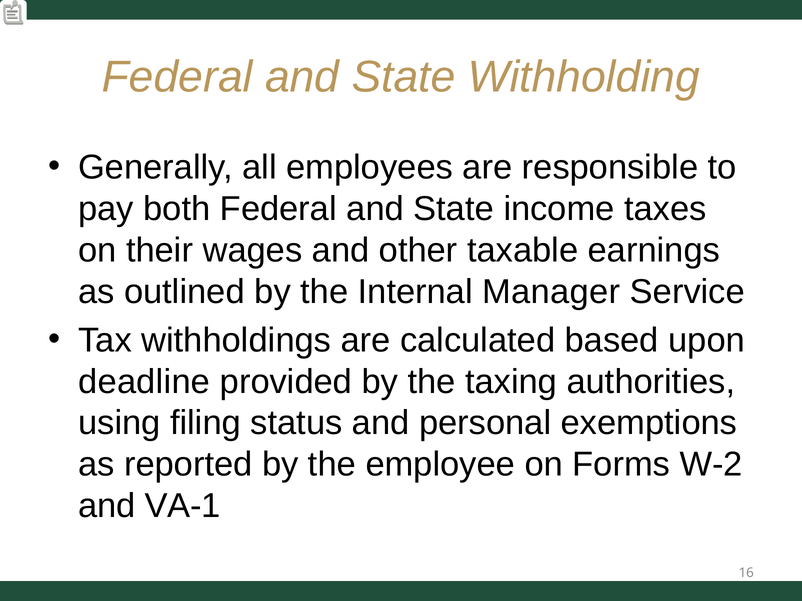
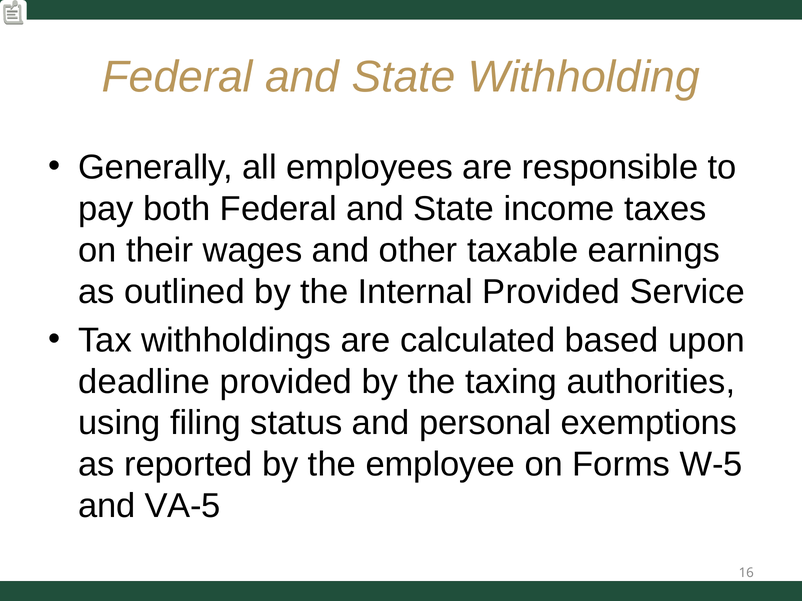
Internal Manager: Manager -> Provided
W-2: W-2 -> W-5
VA-1: VA-1 -> VA-5
